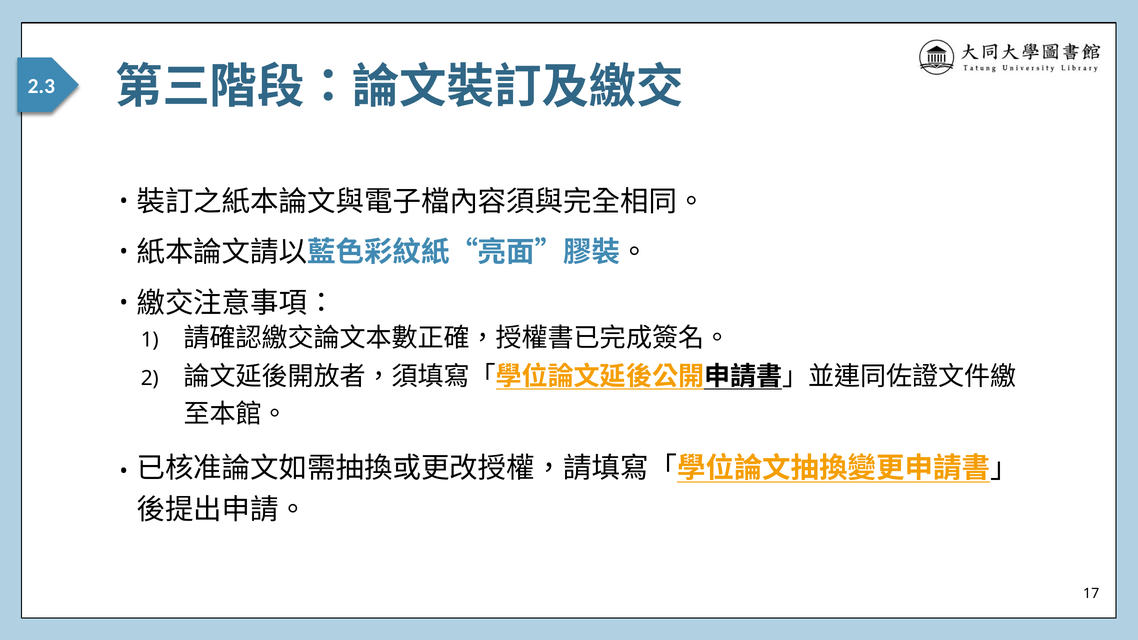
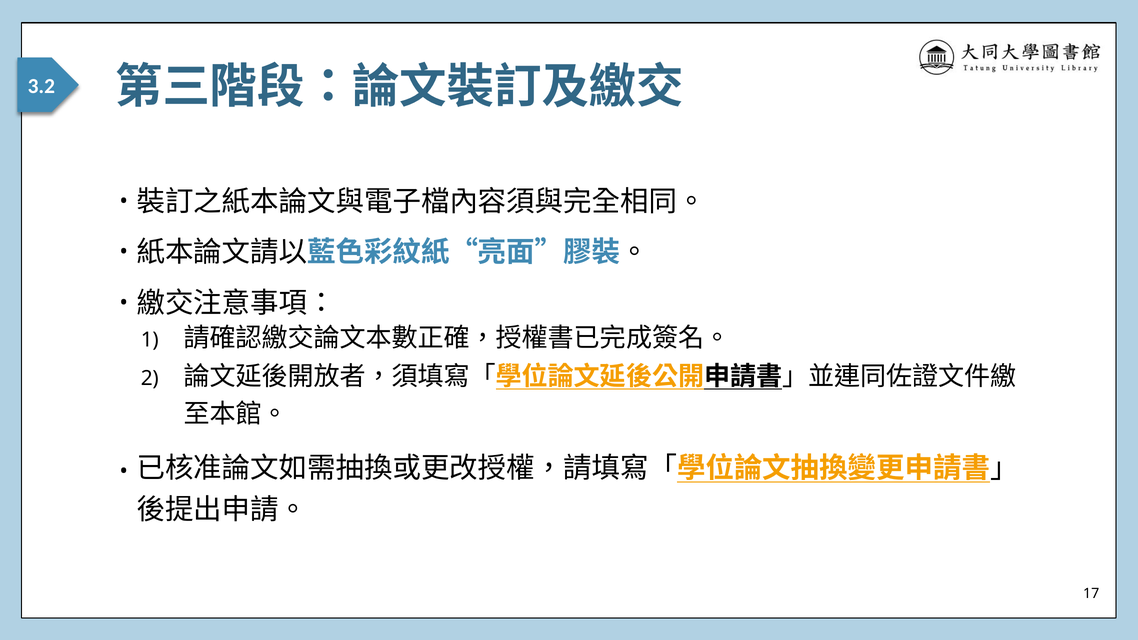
2.3: 2.3 -> 3.2
